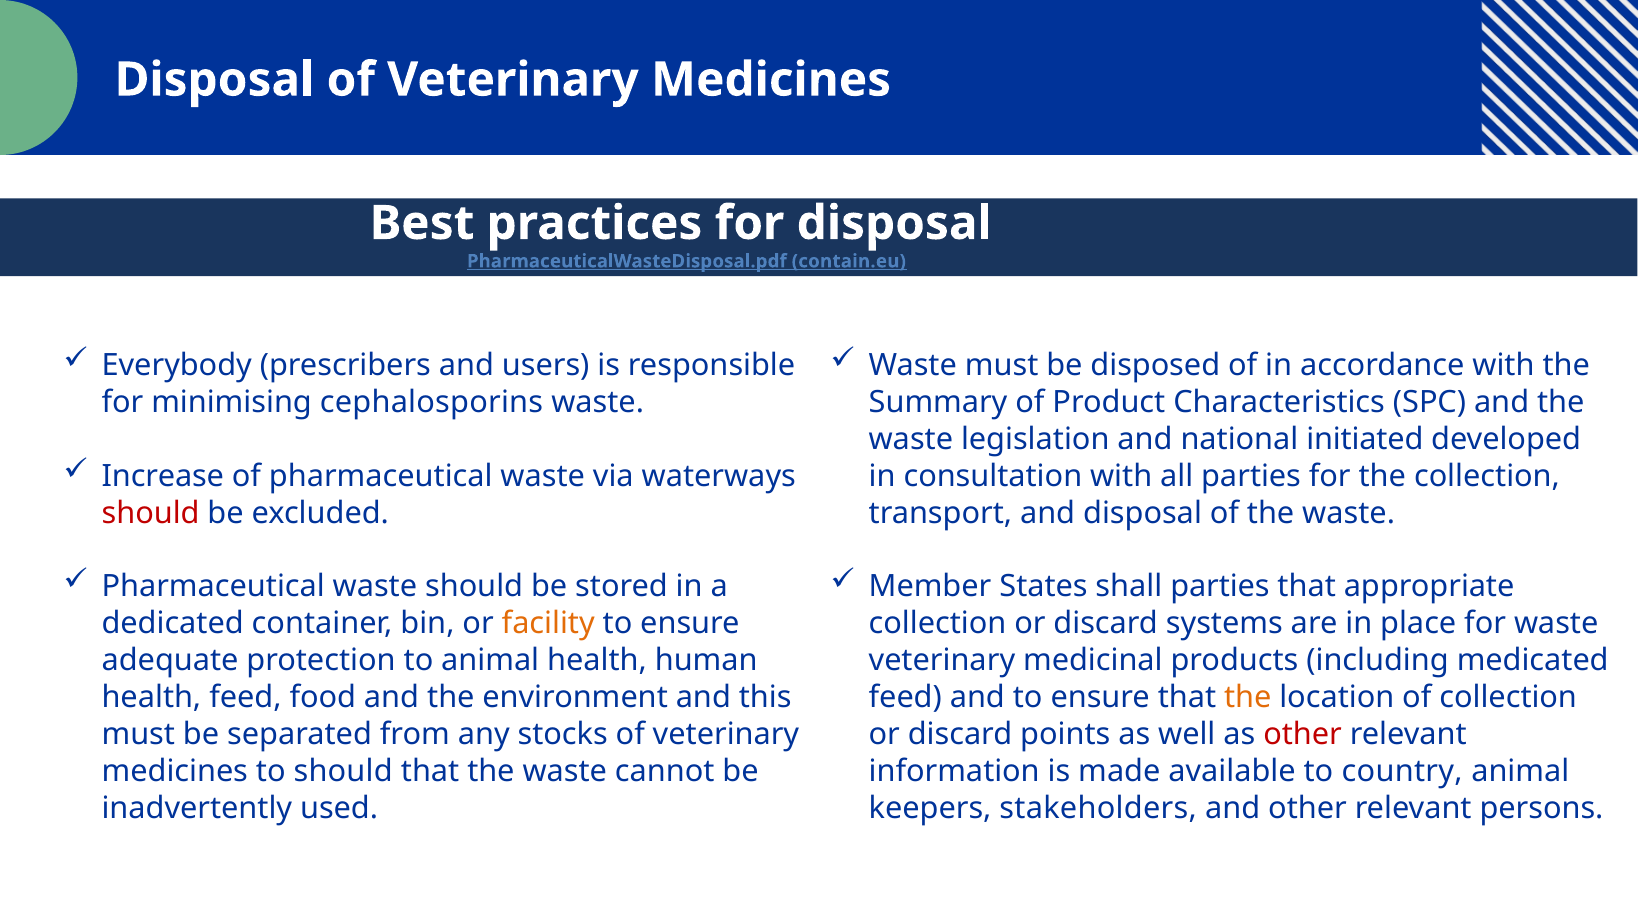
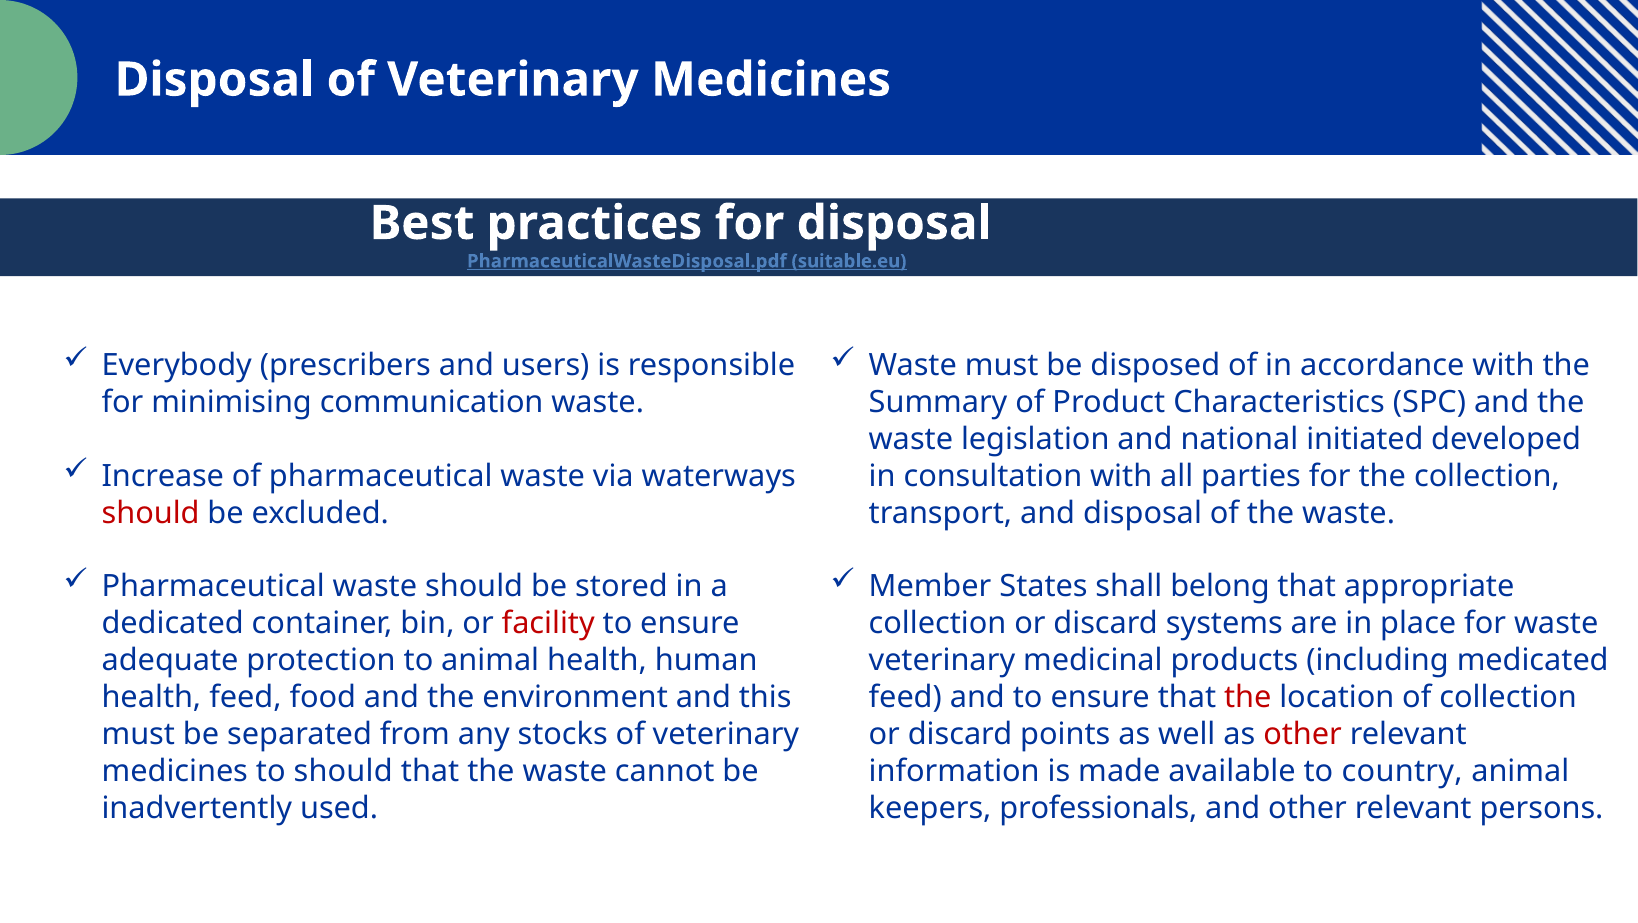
contain.eu: contain.eu -> suitable.eu
cephalosporins: cephalosporins -> communication
shall parties: parties -> belong
facility colour: orange -> red
the at (1248, 697) colour: orange -> red
stakeholders: stakeholders -> professionals
